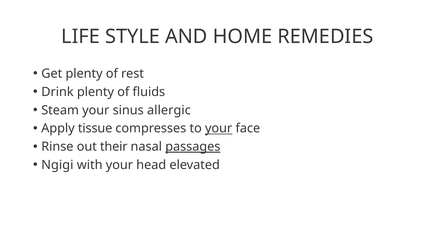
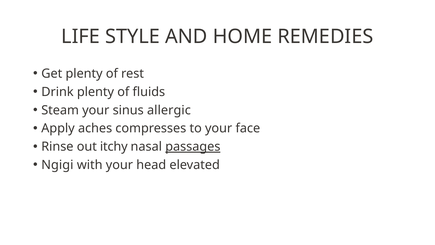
tissue: tissue -> aches
your at (219, 128) underline: present -> none
their: their -> itchy
